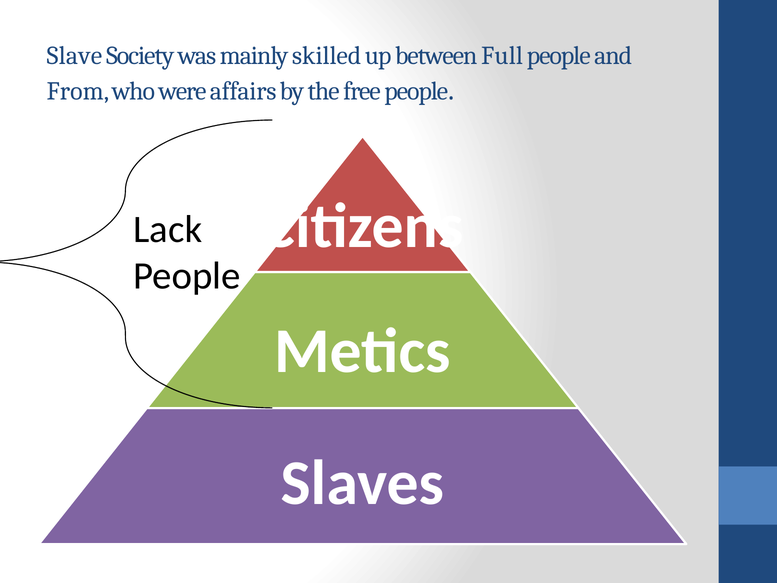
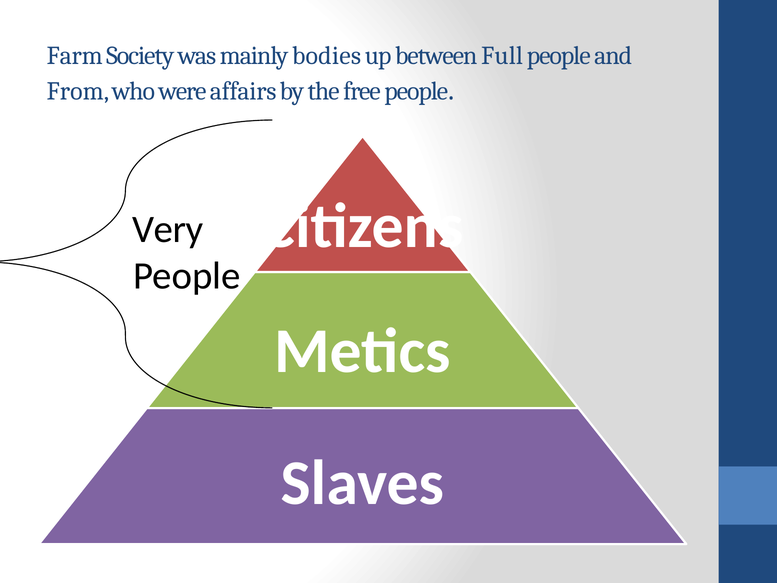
Slave: Slave -> Farm
skilled: skilled -> bodies
Lack: Lack -> Very
